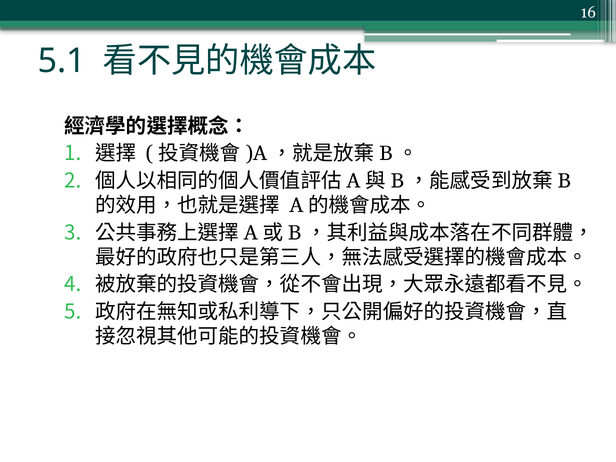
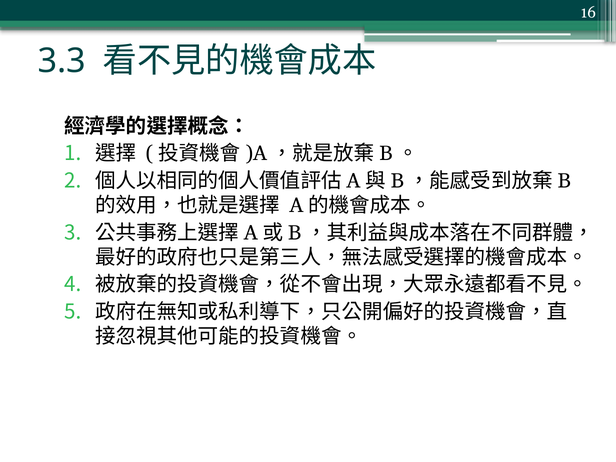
5.1: 5.1 -> 3.3
